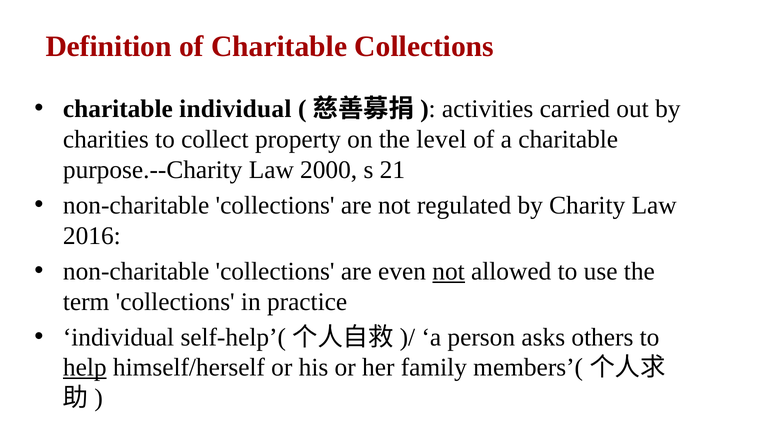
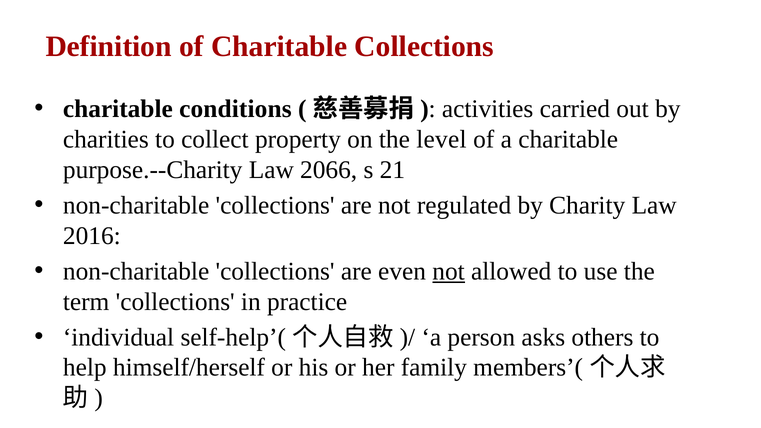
charitable individual: individual -> conditions
2000: 2000 -> 2066
help underline: present -> none
